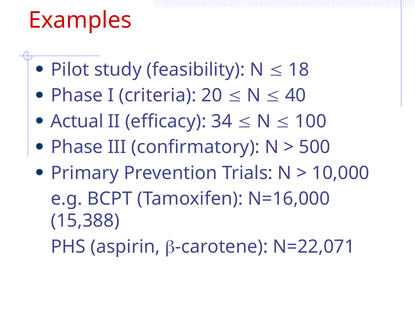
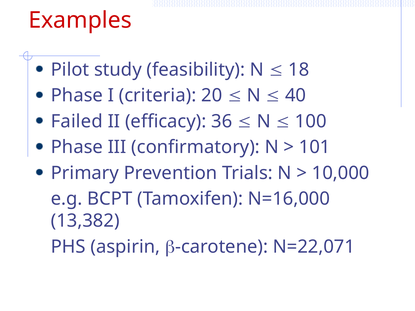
Actual: Actual -> Failed
34: 34 -> 36
500: 500 -> 101
15,388: 15,388 -> 13,382
